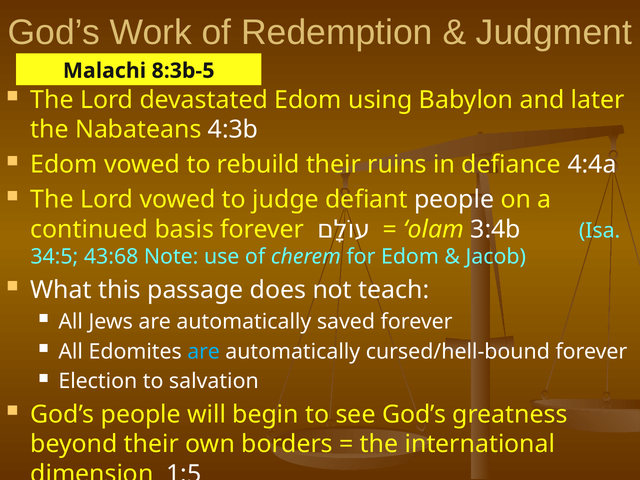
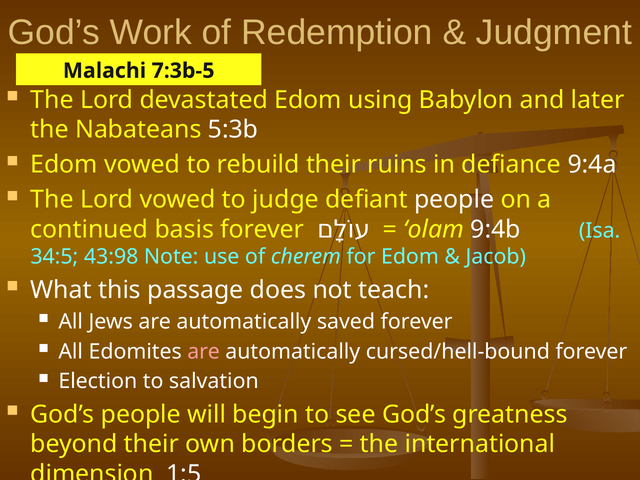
8:3b-5: 8:3b-5 -> 7:3b-5
4:3b: 4:3b -> 5:3b
4:4a: 4:4a -> 9:4a
3:4b: 3:4b -> 9:4b
43:68: 43:68 -> 43:98
are at (204, 351) colour: light blue -> pink
